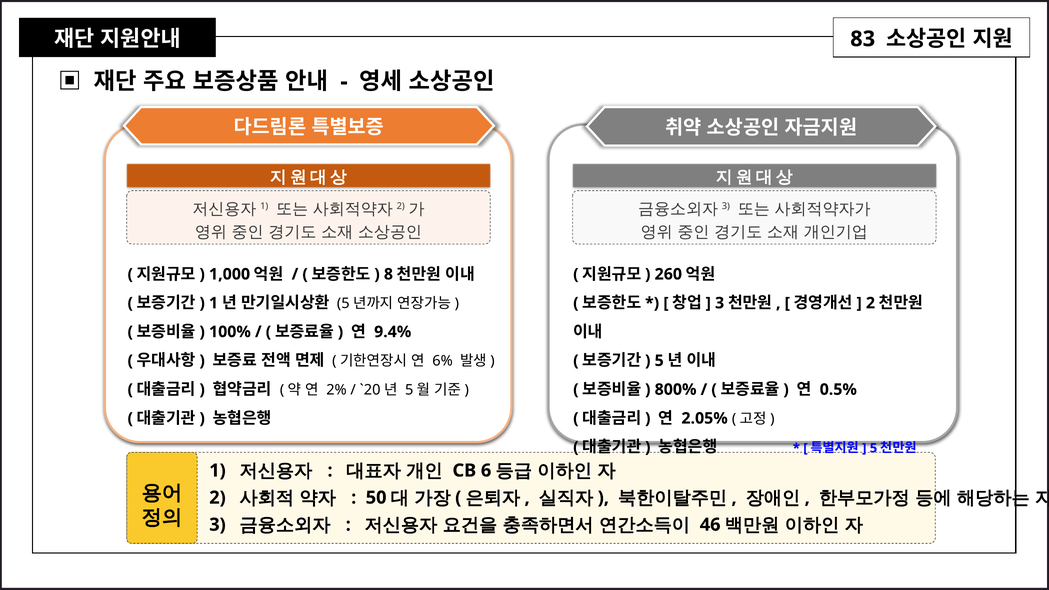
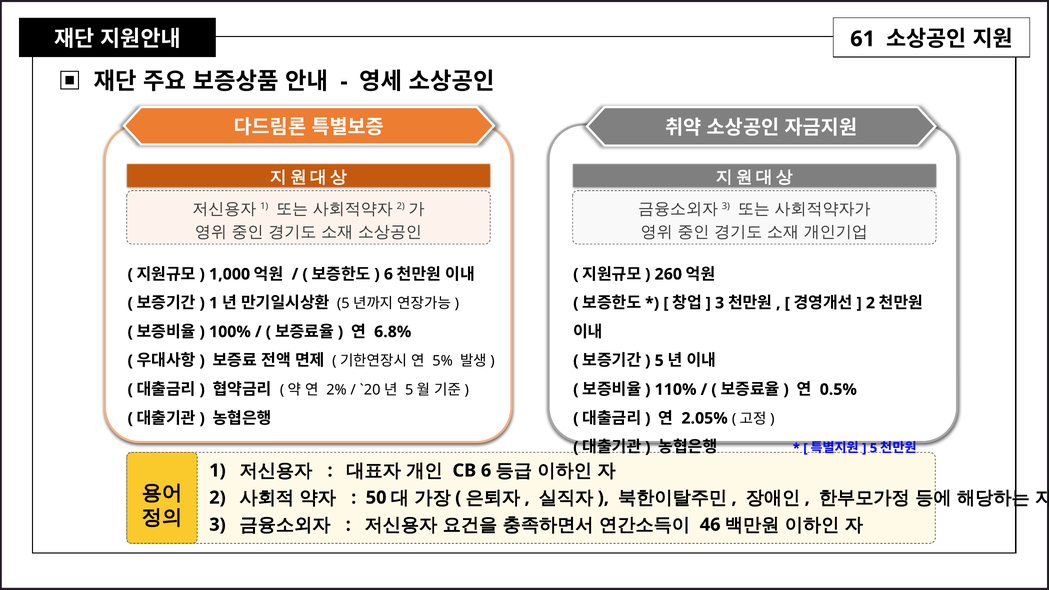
83: 83 -> 61
8 at (388, 274): 8 -> 6
9.4%: 9.4% -> 6.8%
6%: 6% -> 5%
800%: 800% -> 110%
